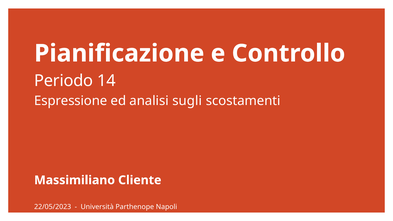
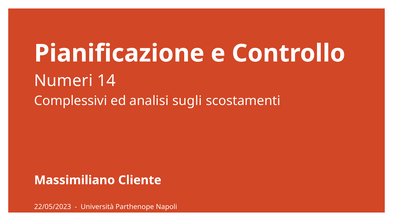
Periodo: Periodo -> Numeri
Espressione: Espressione -> Complessivi
